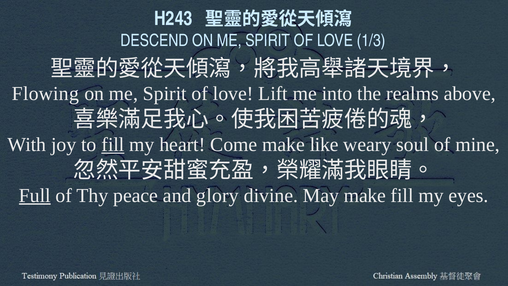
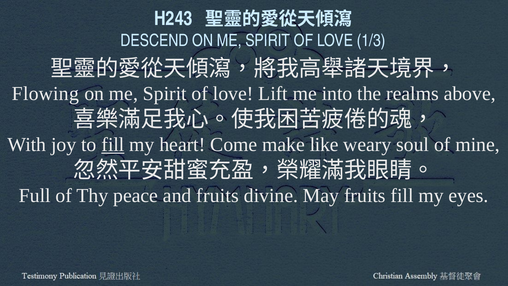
Full underline: present -> none
and glory: glory -> fruits
May make: make -> fruits
